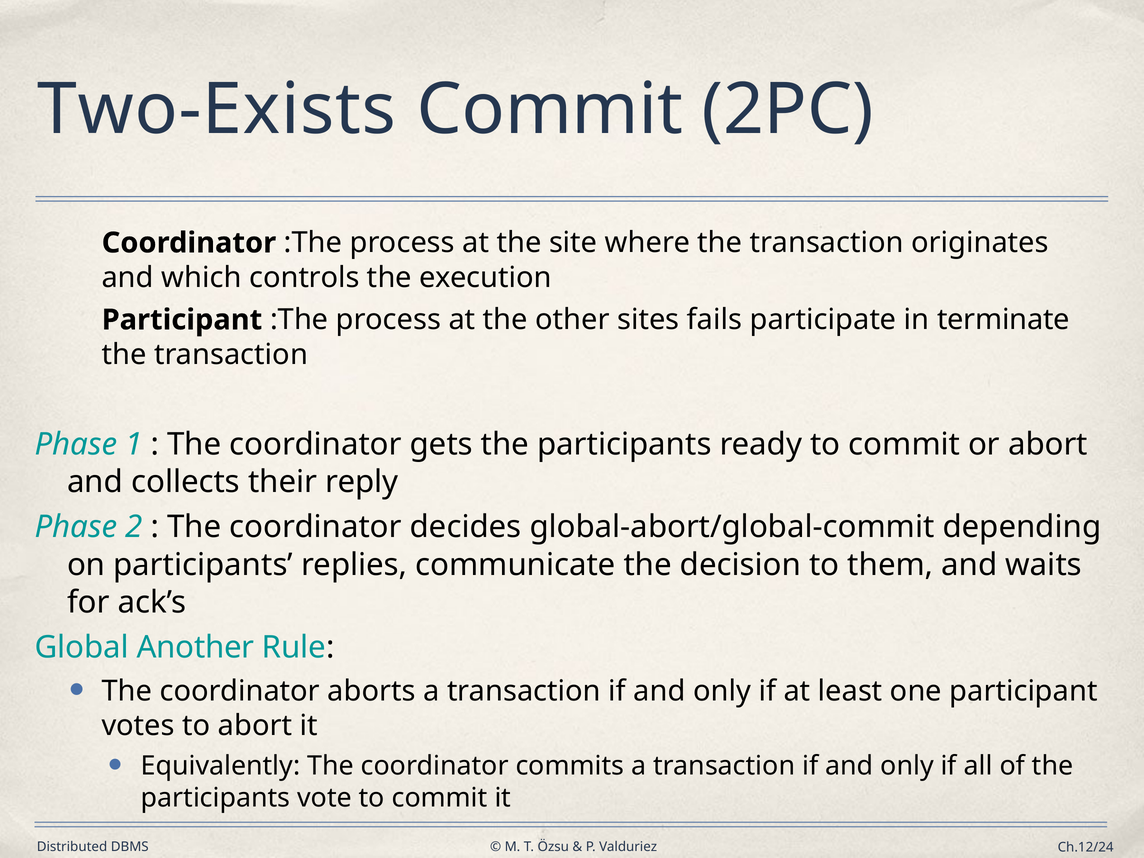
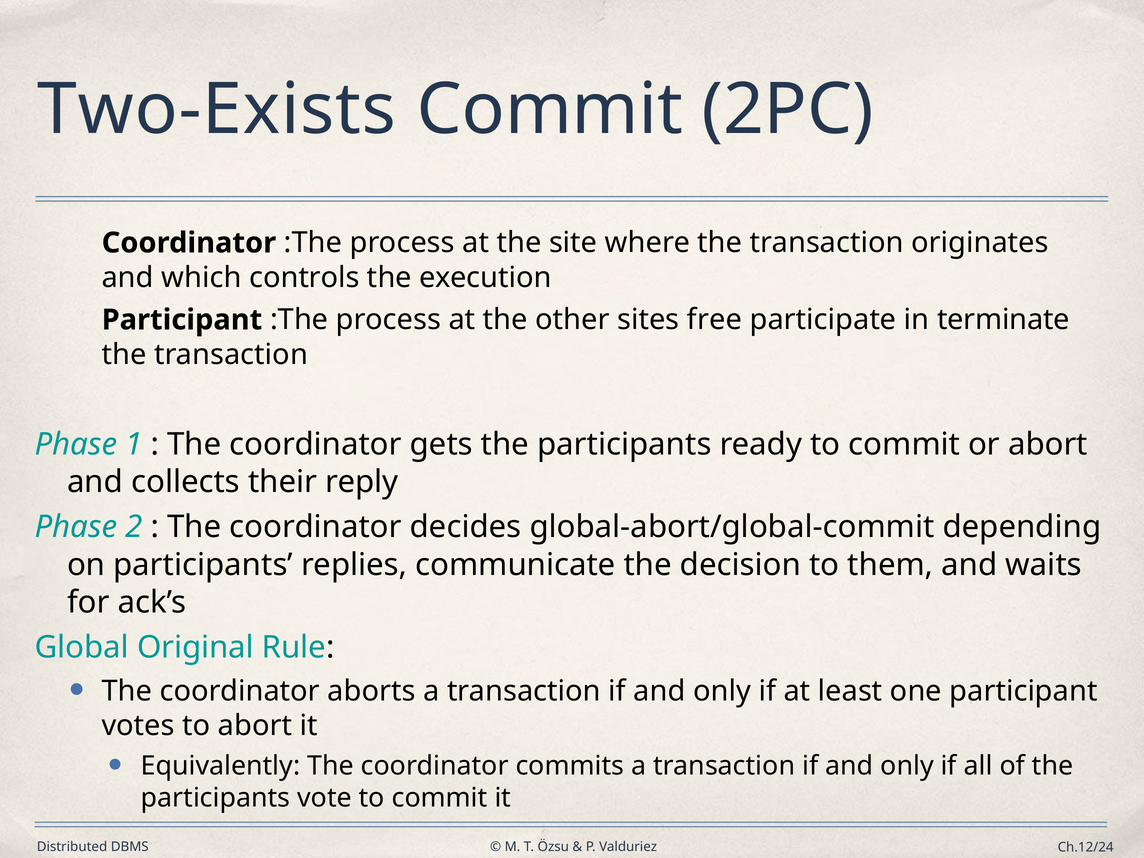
fails: fails -> free
Another: Another -> Original
